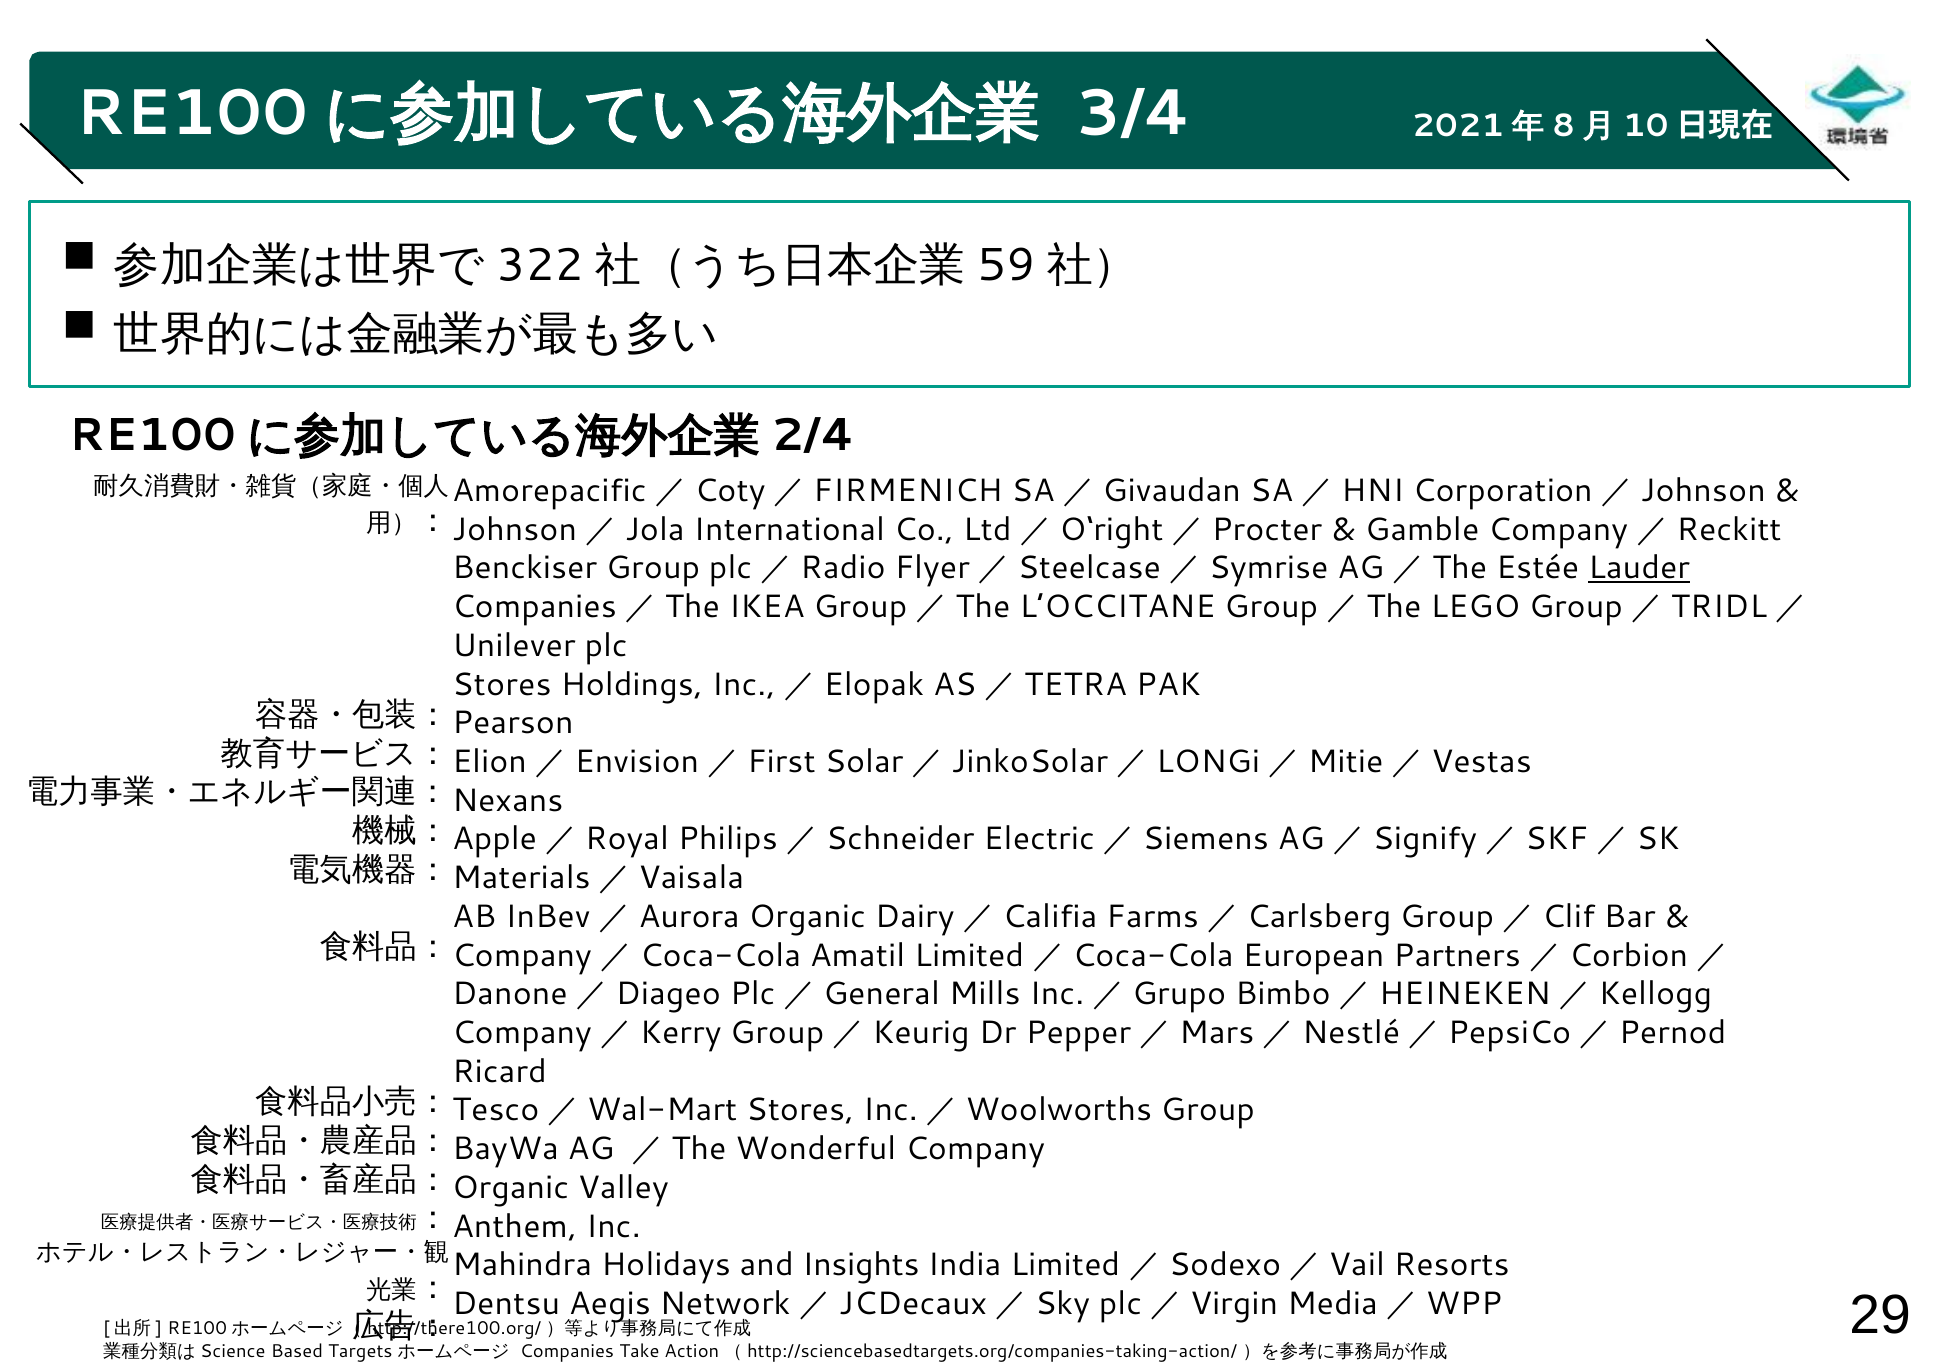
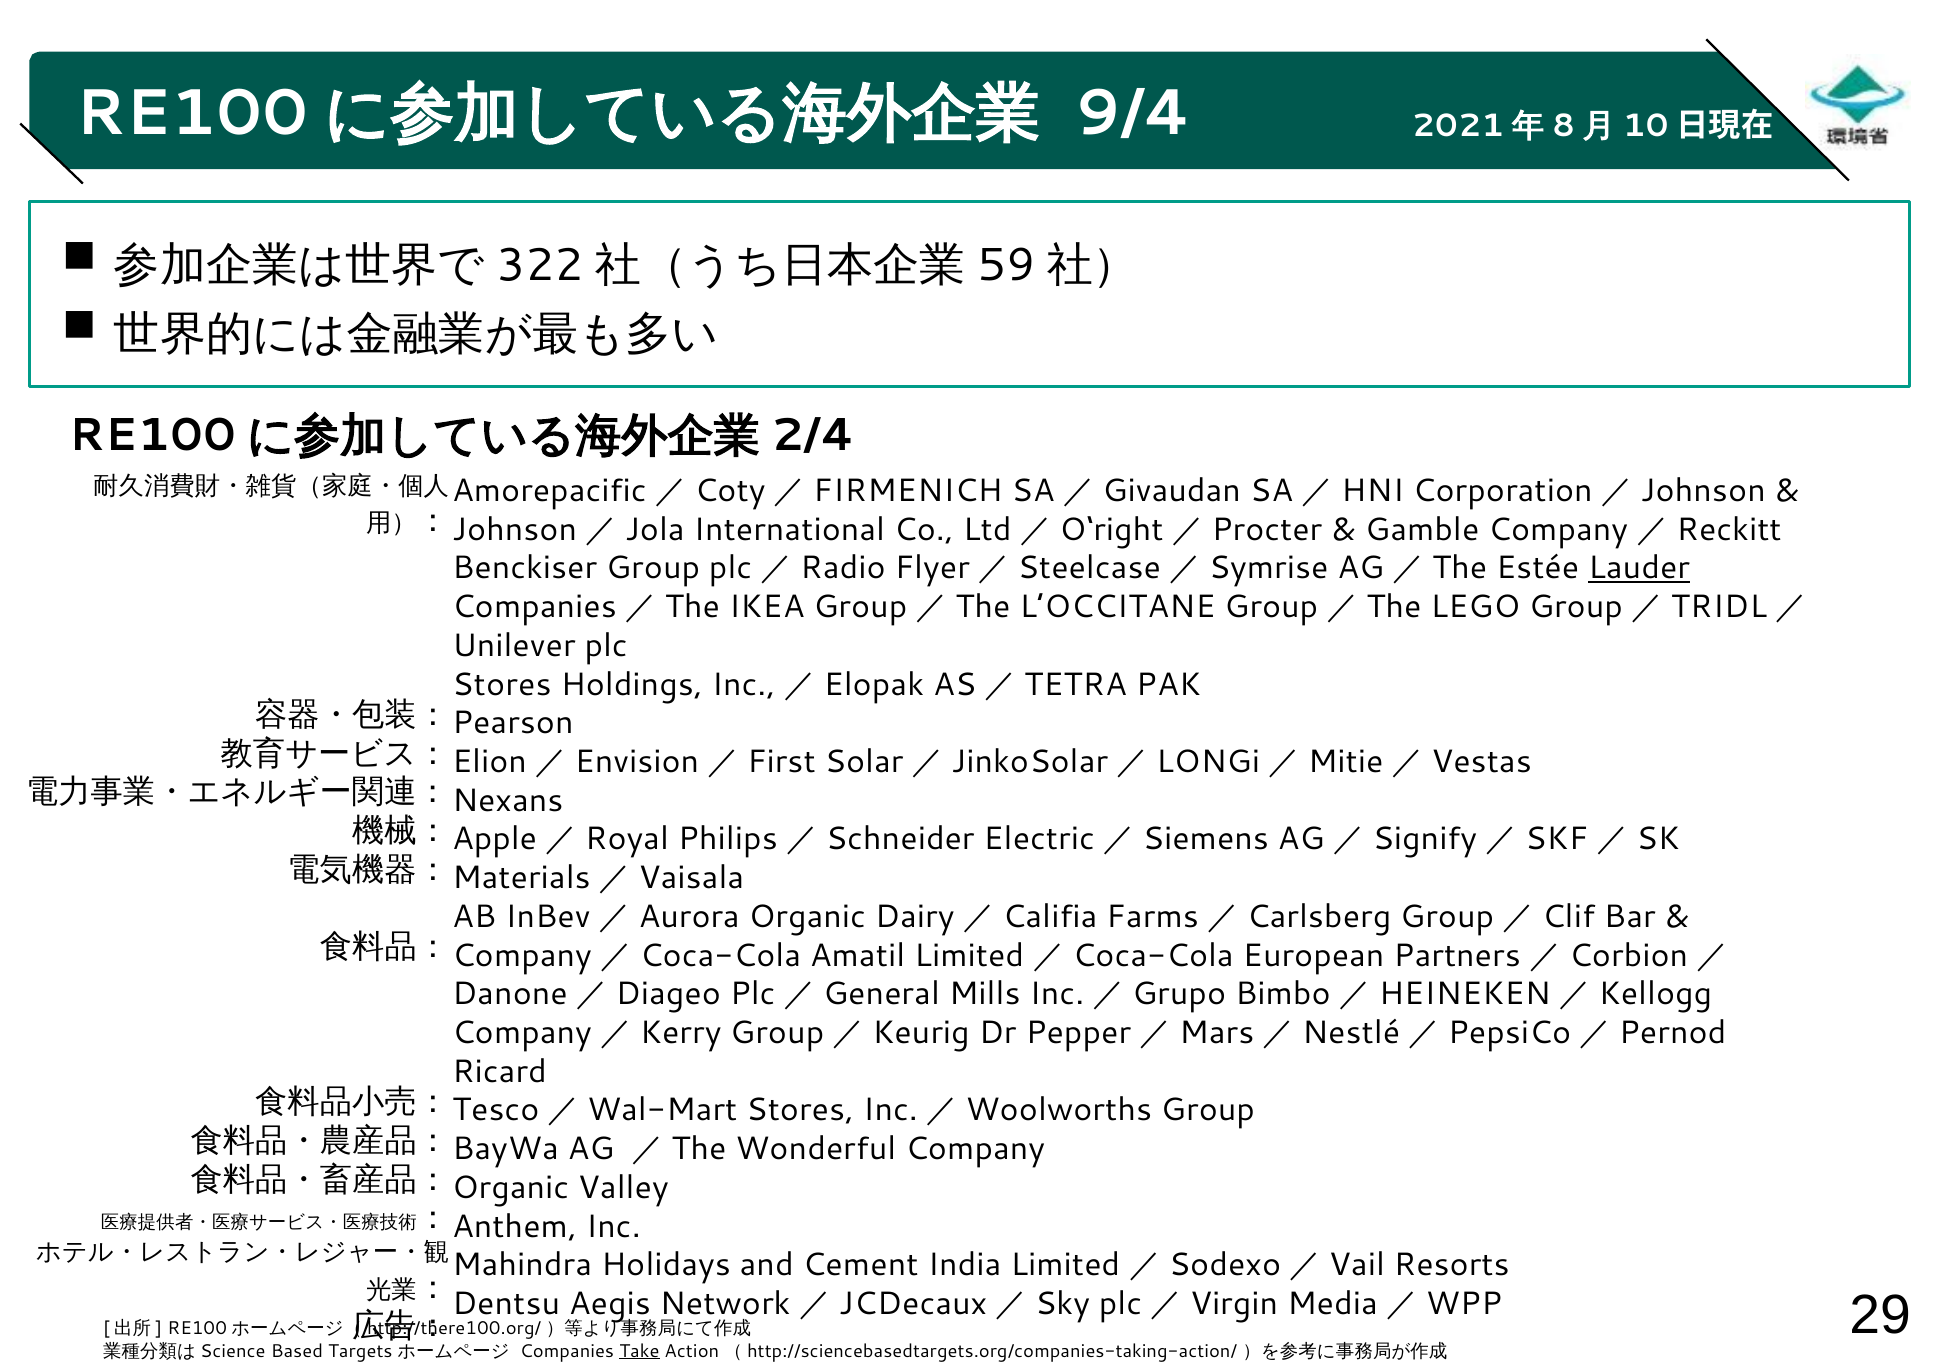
3/4: 3/4 -> 9/4
Insights: Insights -> Cement
Take underline: none -> present
